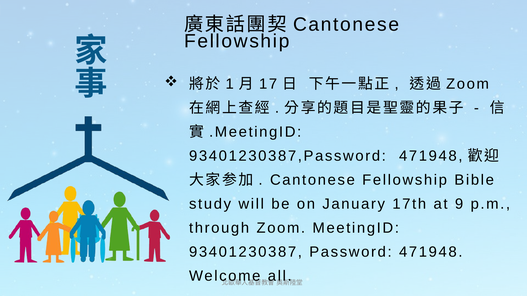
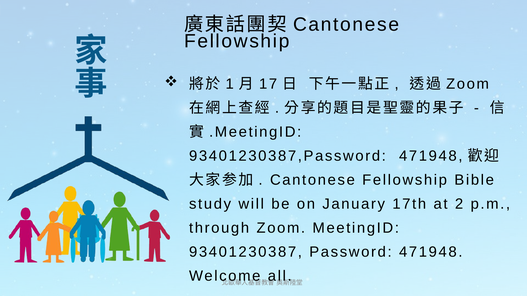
9: 9 -> 2
